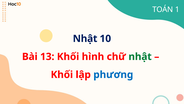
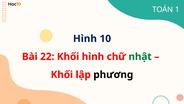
Nhật at (85, 38): Nhật -> Hình
13: 13 -> 22
phương colour: blue -> black
